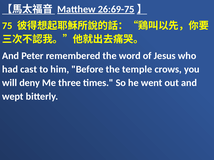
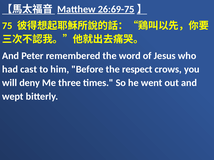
temple: temple -> respect
